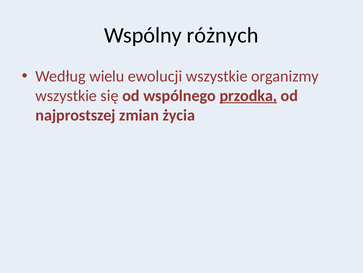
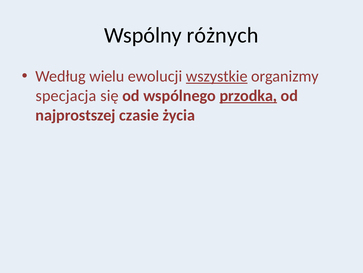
wszystkie at (217, 76) underline: none -> present
wszystkie at (66, 96): wszystkie -> specjacja
zmian: zmian -> czasie
